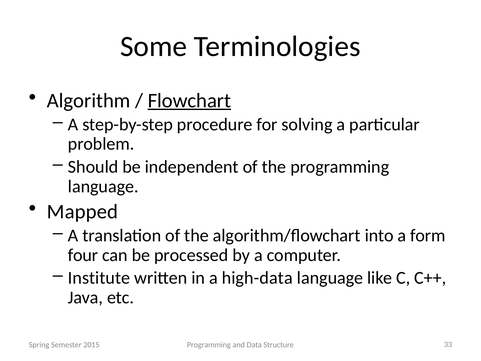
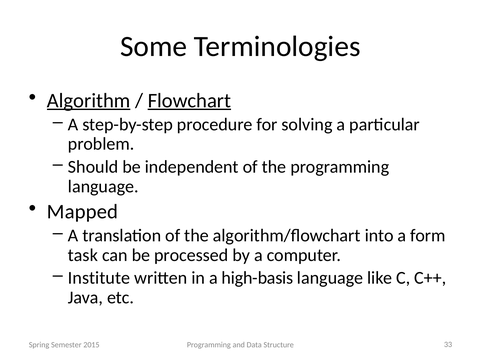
Algorithm underline: none -> present
four: four -> task
high-data: high-data -> high-basis
